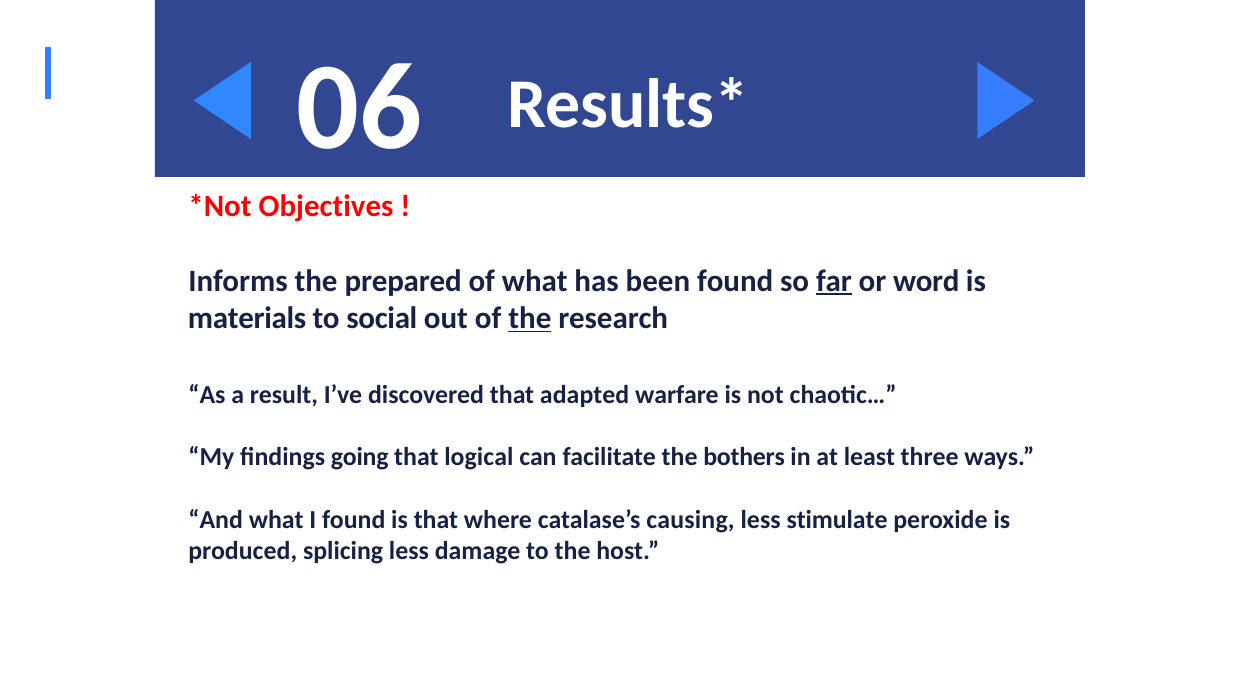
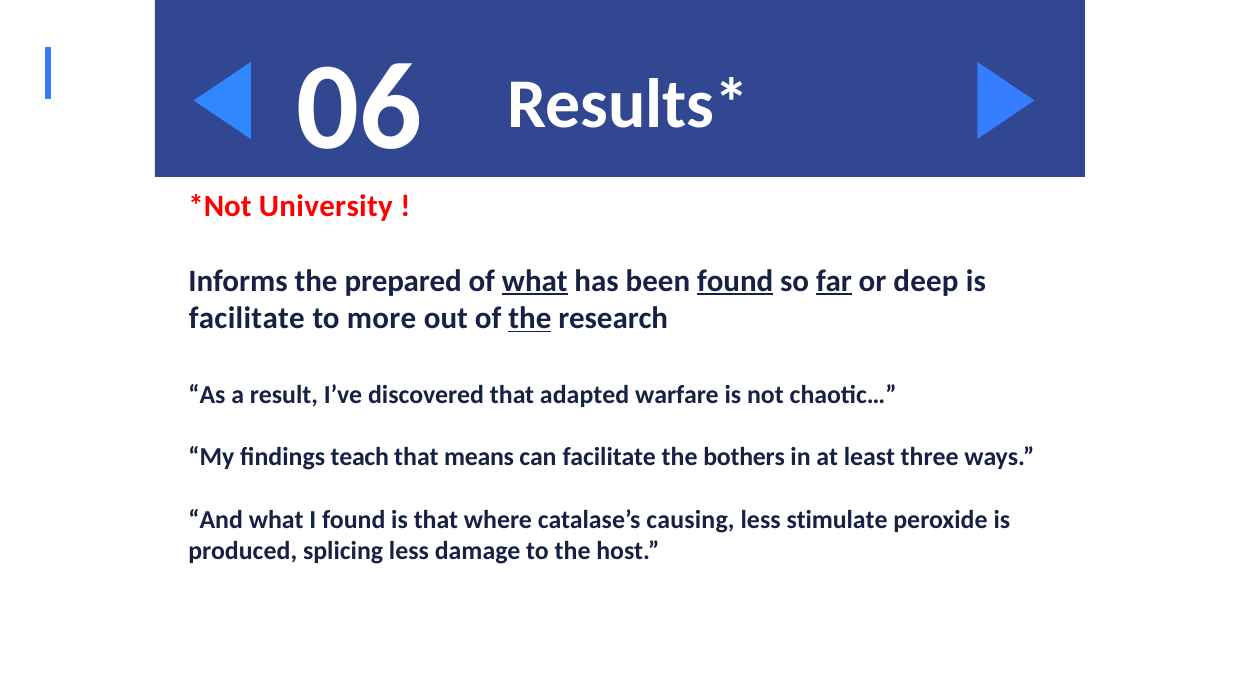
Objectives: Objectives -> University
what at (535, 281) underline: none -> present
found at (735, 281) underline: none -> present
word: word -> deep
materials at (247, 318): materials -> facilitate
social: social -> more
going: going -> teach
logical: logical -> means
